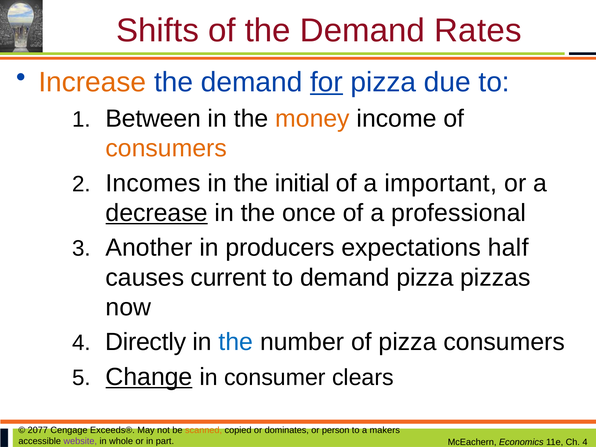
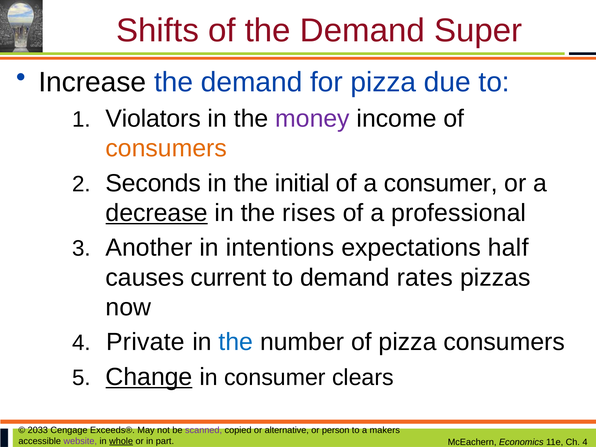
Rates: Rates -> Super
Increase colour: orange -> black
for underline: present -> none
Between: Between -> Violators
money colour: orange -> purple
Incomes: Incomes -> Seconds
a important: important -> consumer
once: once -> rises
producers: producers -> intentions
demand pizza: pizza -> rates
Directly: Directly -> Private
2077: 2077 -> 2033
scanned colour: orange -> purple
dominates: dominates -> alternative
whole underline: none -> present
